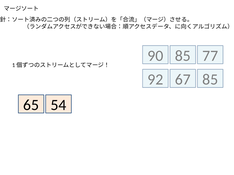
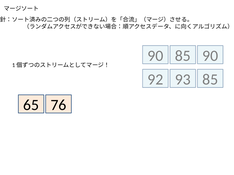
85 77: 77 -> 90
67: 67 -> 93
54: 54 -> 76
